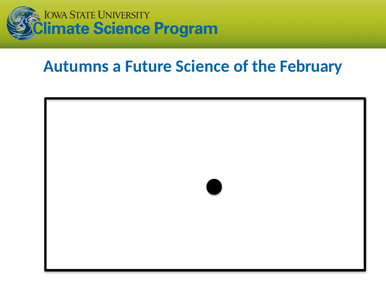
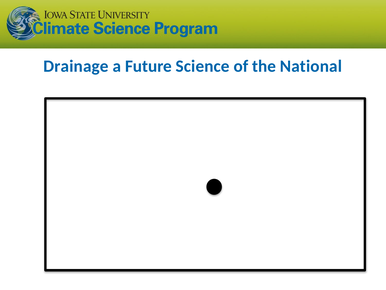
Autumns: Autumns -> Drainage
February: February -> National
